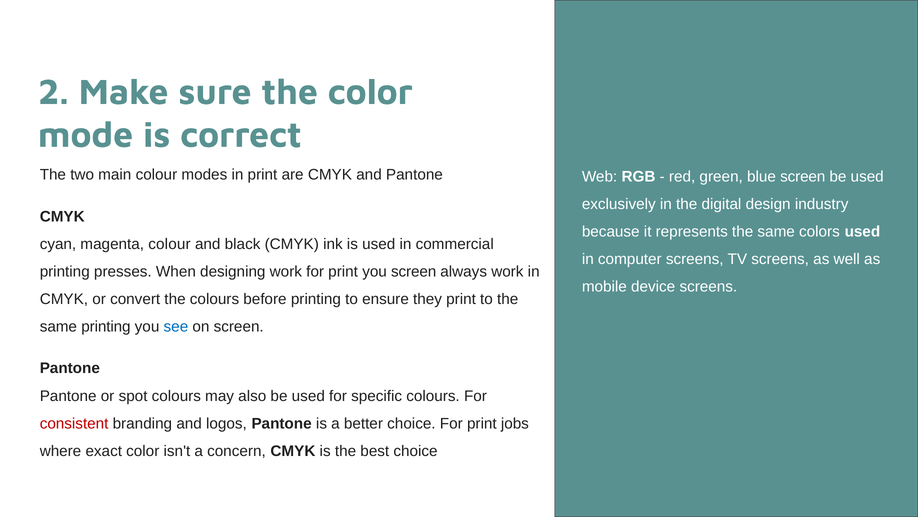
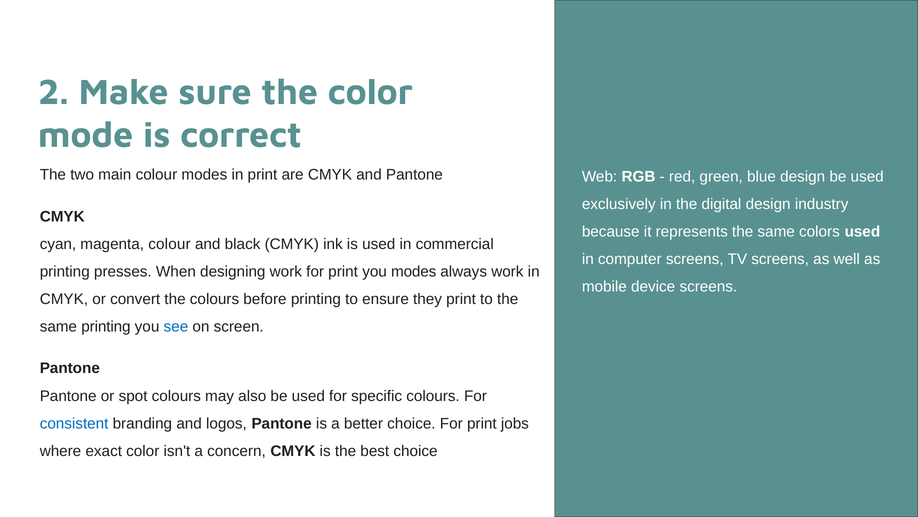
blue screen: screen -> design
you screen: screen -> modes
consistent colour: red -> blue
